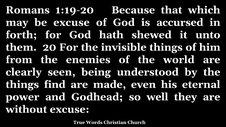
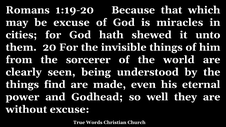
accursed: accursed -> miracles
forth: forth -> cities
enemies: enemies -> sorcerer
